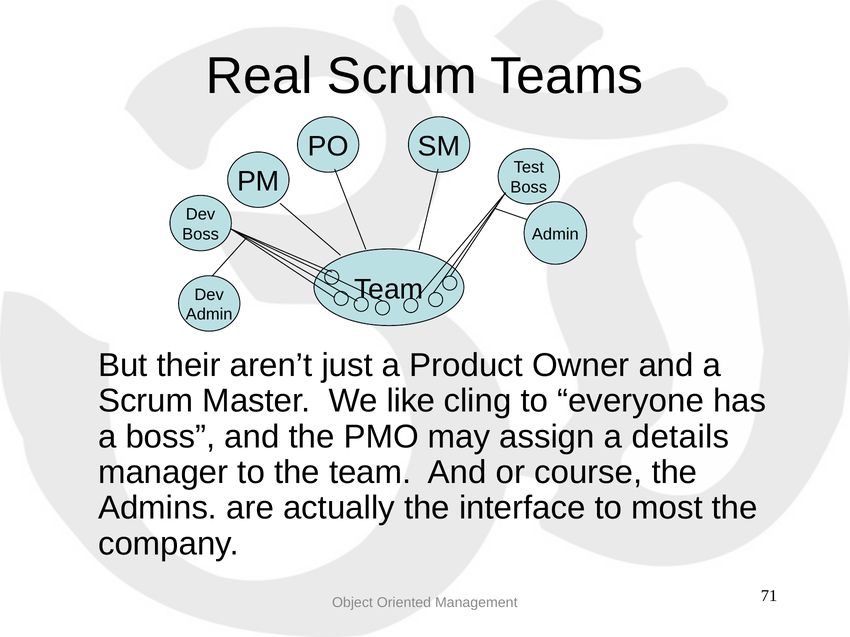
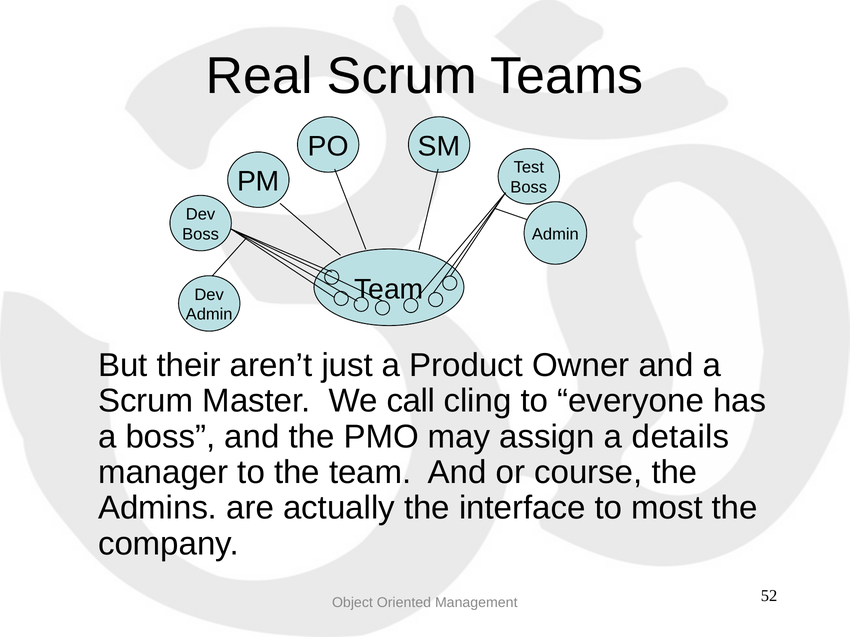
like: like -> call
71: 71 -> 52
